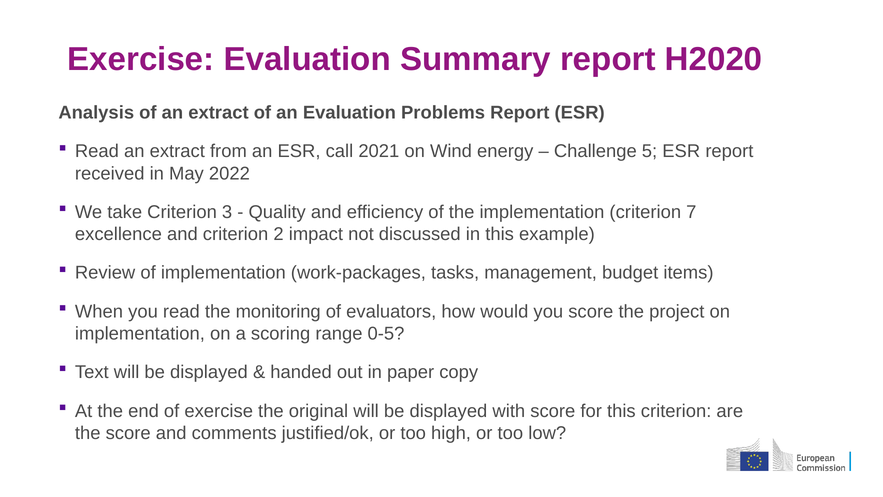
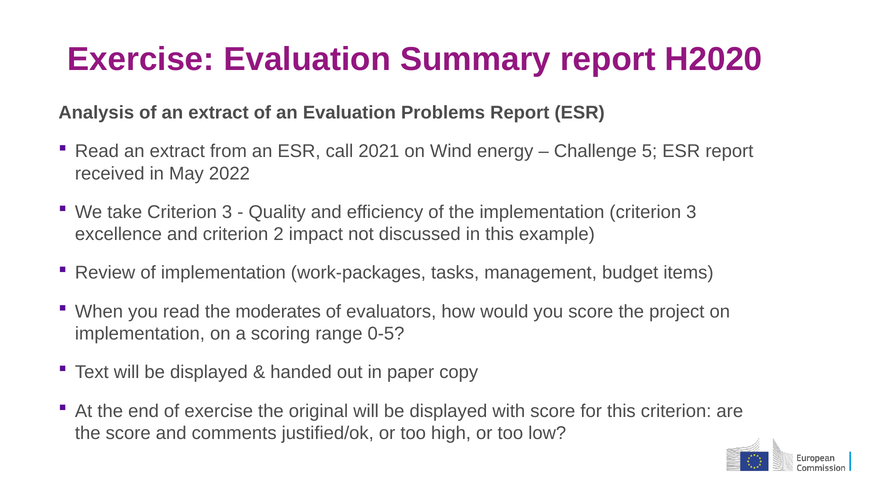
implementation criterion 7: 7 -> 3
monitoring: monitoring -> moderates
